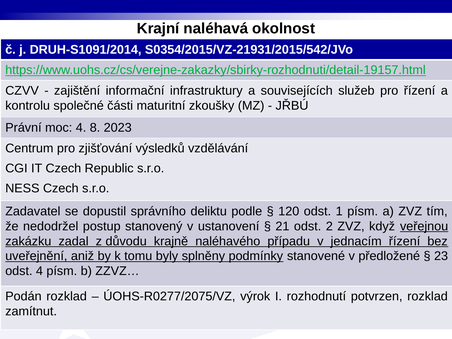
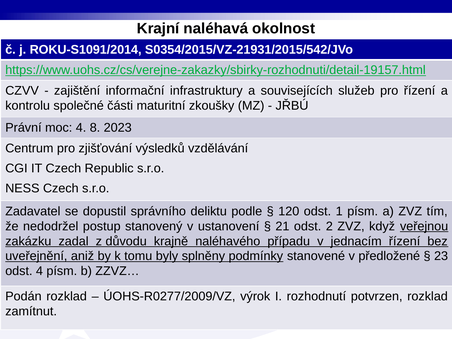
DRUH-S1091/2014: DRUH-S1091/2014 -> ROKU-S1091/2014
ÚOHS-R0277/2075/VZ: ÚOHS-R0277/2075/VZ -> ÚOHS-R0277/2009/VZ
